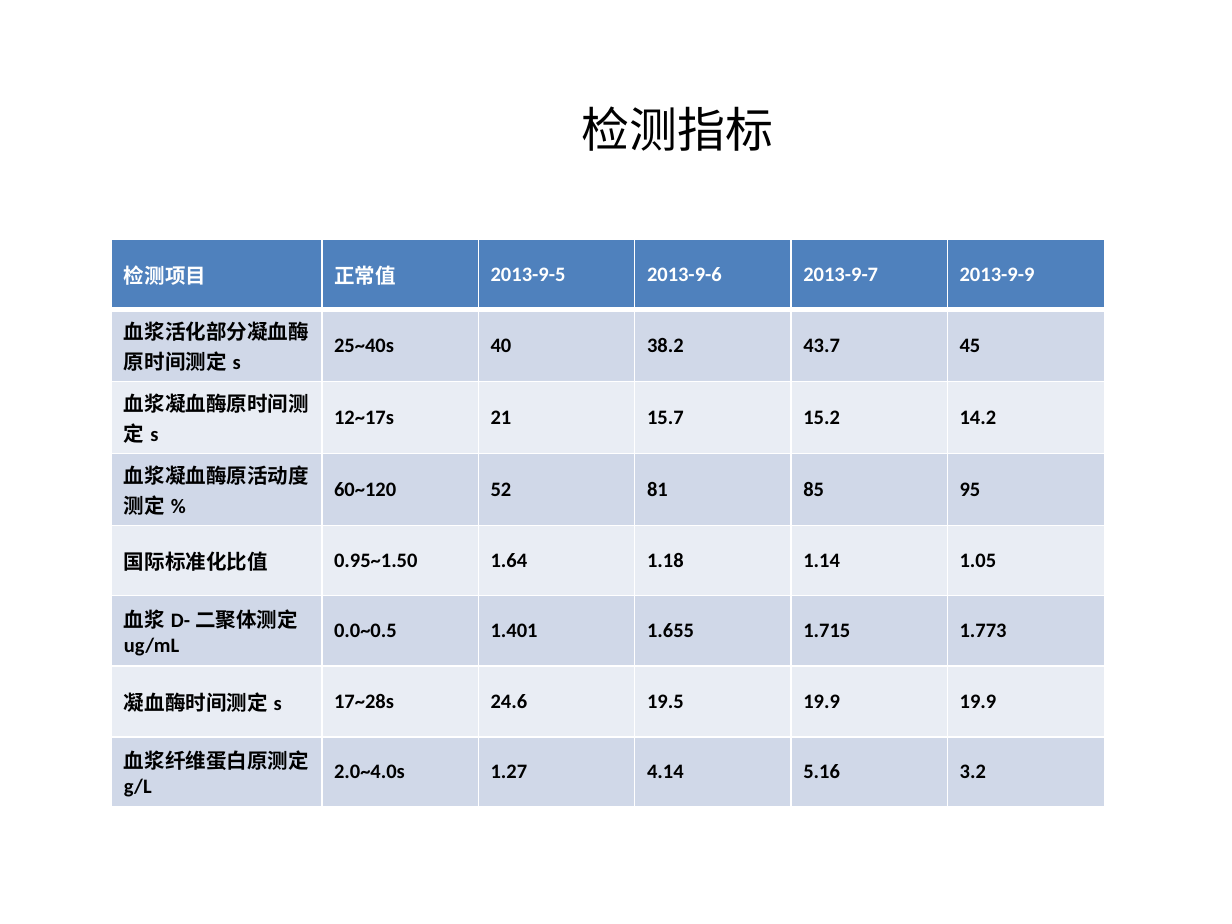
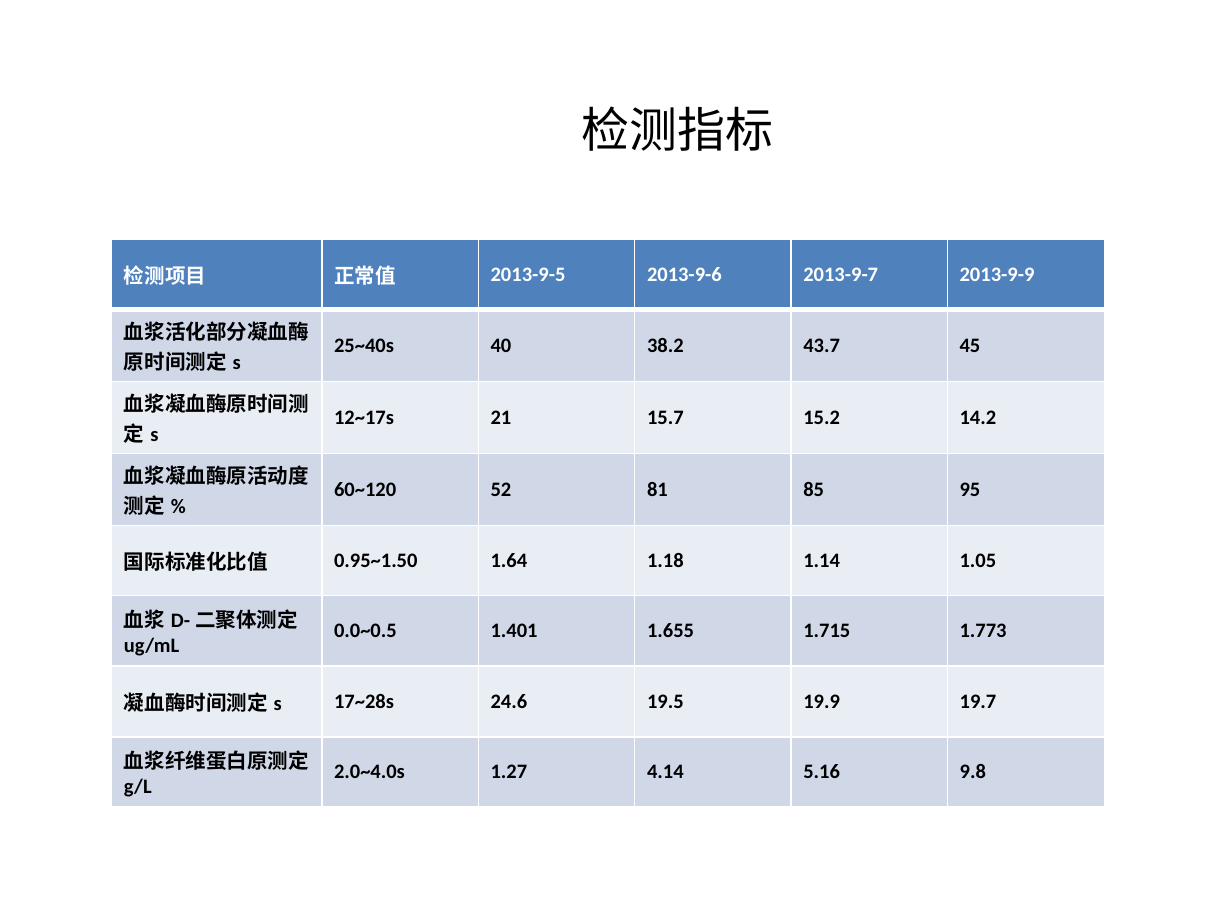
19.9 19.9: 19.9 -> 19.7
3.2: 3.2 -> 9.8
